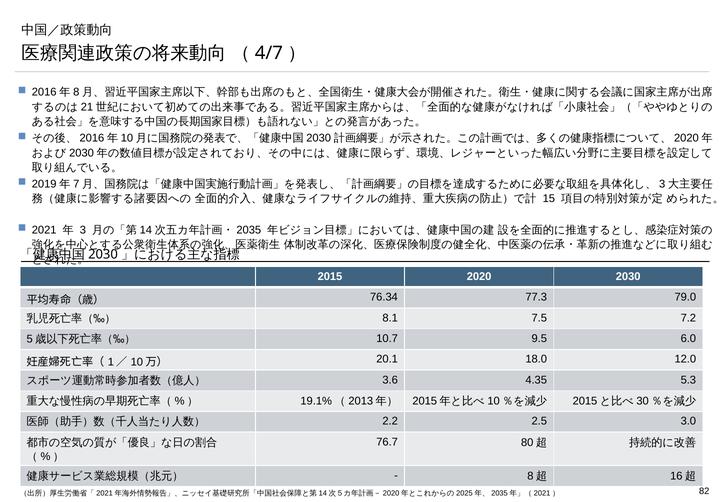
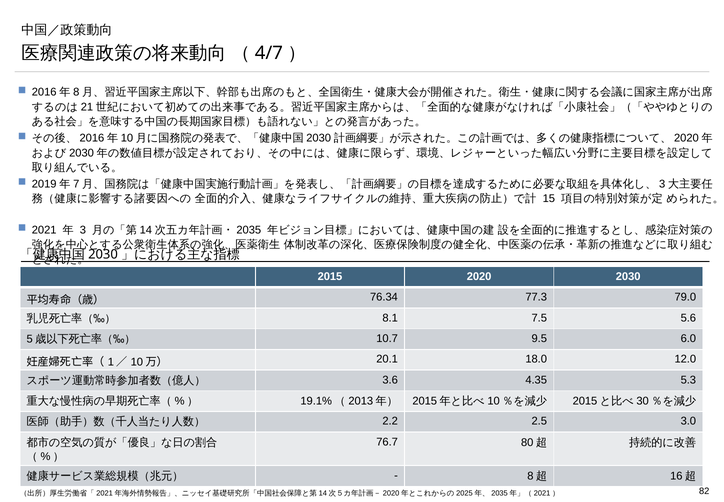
7.2: 7.2 -> 5.6
